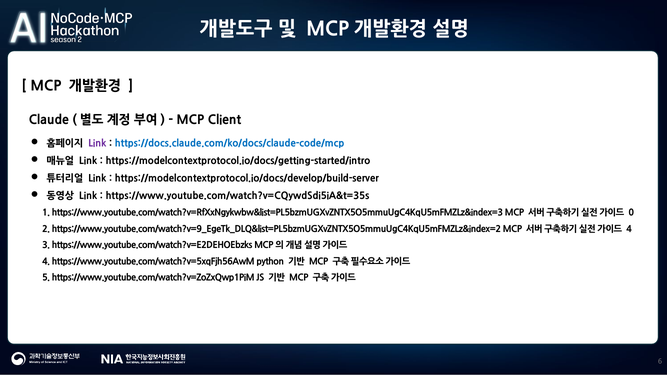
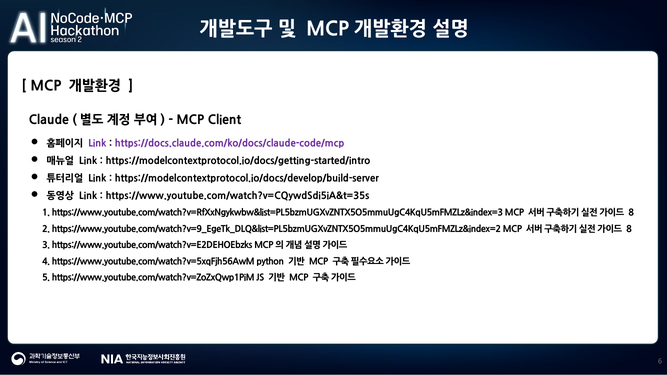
https://docs.claude.com/ko/docs/claude-code/mcp colour: blue -> purple
0 at (631, 213): 0 -> 8
4 at (629, 229): 4 -> 8
